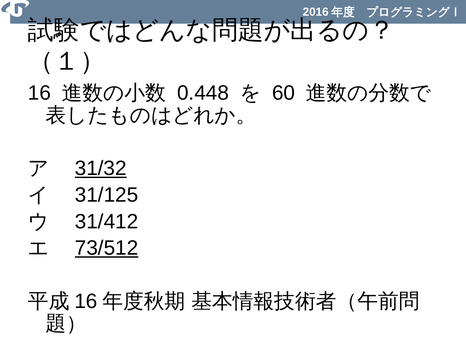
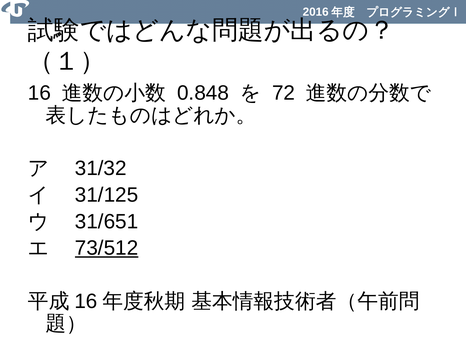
0.448: 0.448 -> 0.848
60: 60 -> 72
31/32 underline: present -> none
31/412: 31/412 -> 31/651
